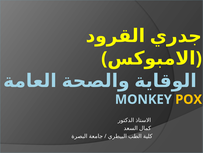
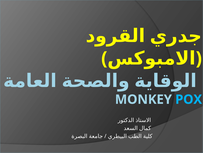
POX colour: yellow -> light blue
